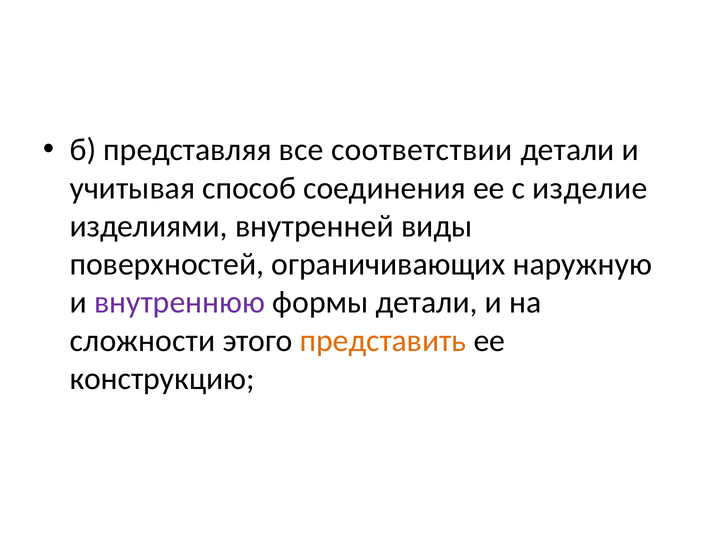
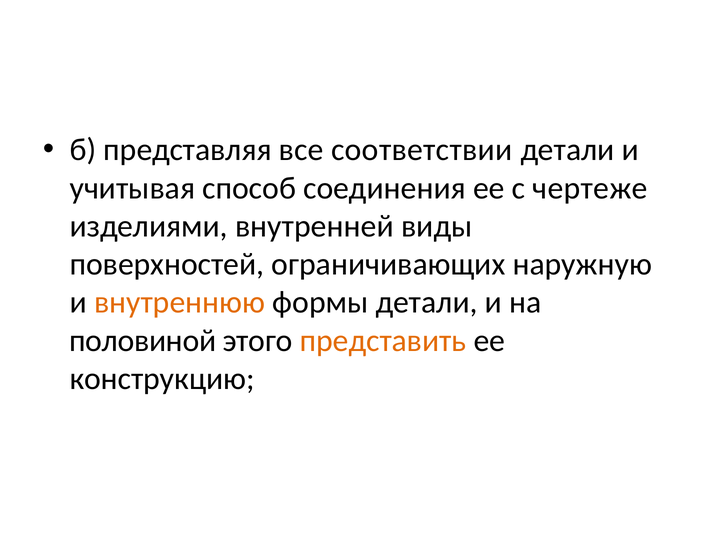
изделие: изделие -> чертеже
внутреннюю colour: purple -> orange
сложности: сложности -> половиной
